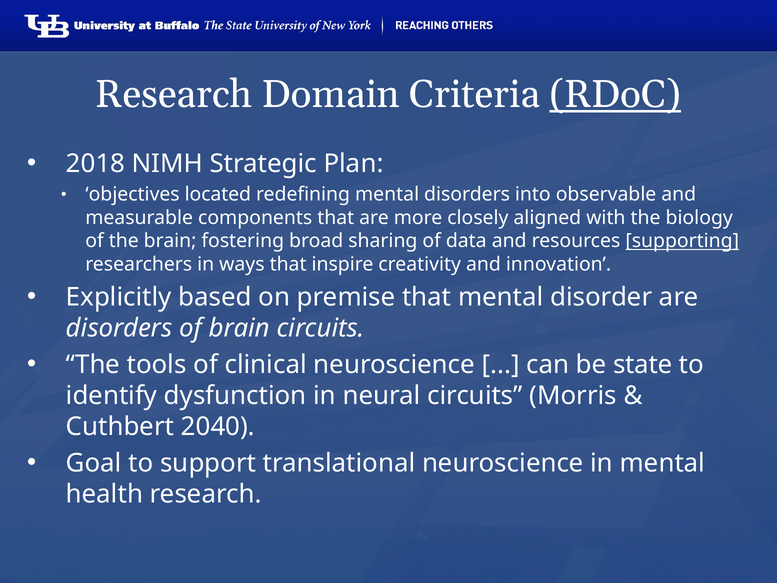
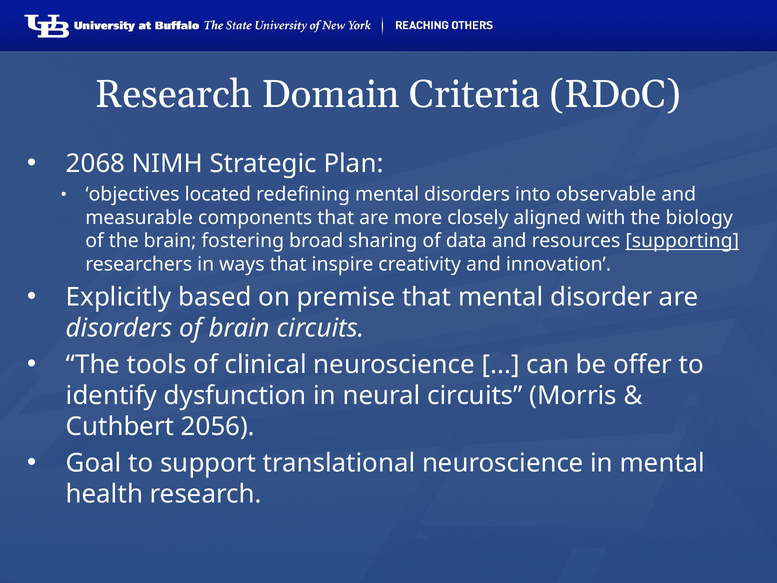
RDoC underline: present -> none
2018: 2018 -> 2068
state: state -> offer
2040: 2040 -> 2056
